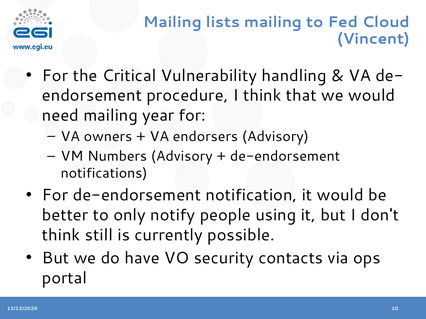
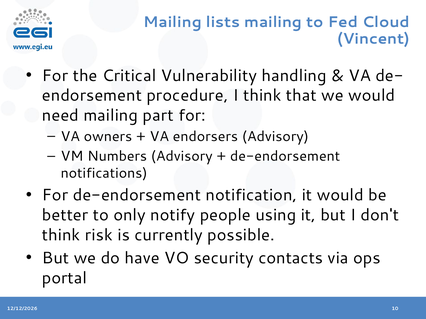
year: year -> part
still: still -> risk
